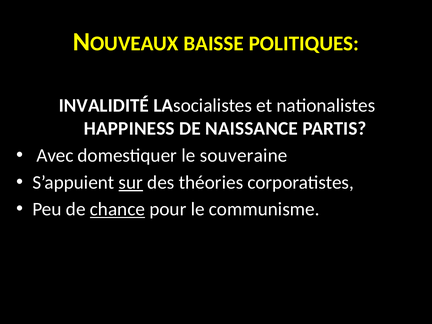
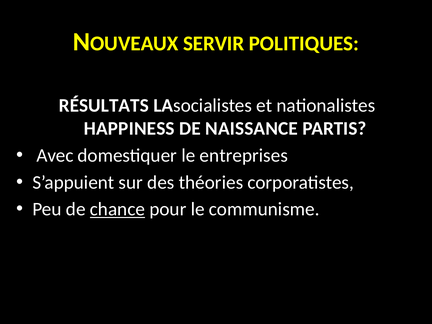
BAISSE: BAISSE -> SERVIR
INVALIDITÉ: INVALIDITÉ -> RÉSULTATS
souveraine: souveraine -> entreprises
sur underline: present -> none
